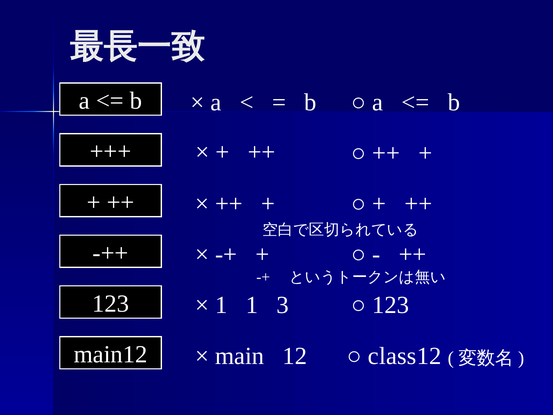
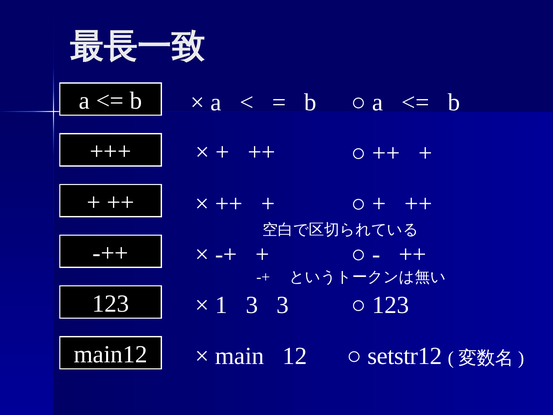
1 1: 1 -> 3
class12: class12 -> setstr12
